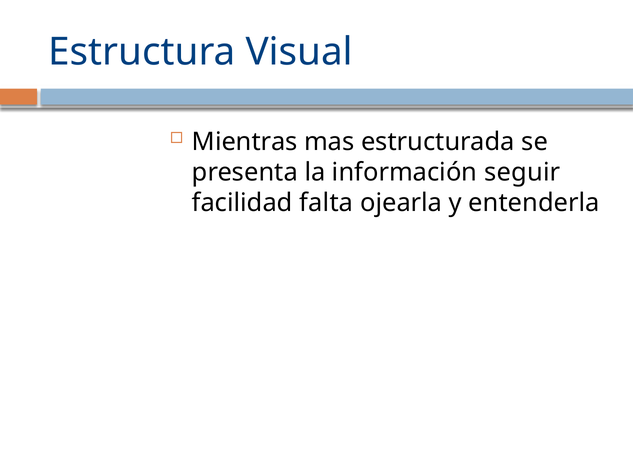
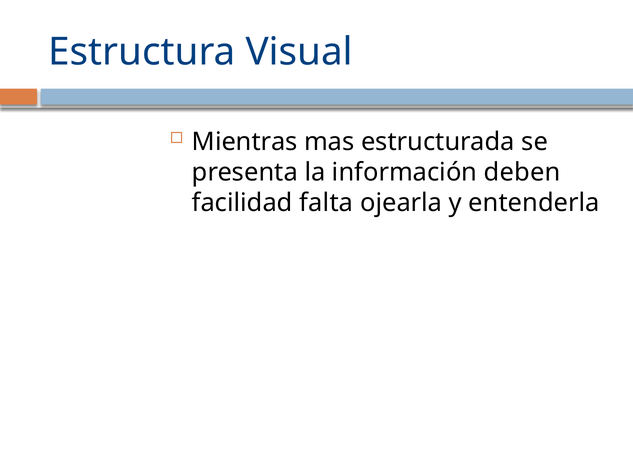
seguir: seguir -> deben
